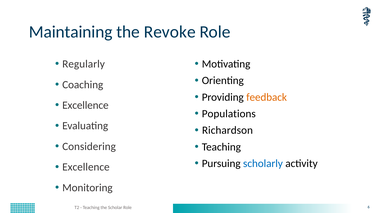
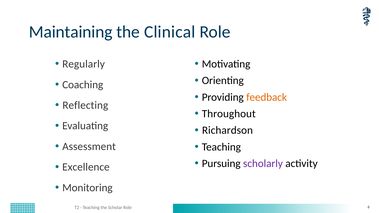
Revoke: Revoke -> Clinical
Excellence at (85, 105): Excellence -> Reflecting
Populations: Populations -> Throughout
Considering: Considering -> Assessment
scholarly colour: blue -> purple
